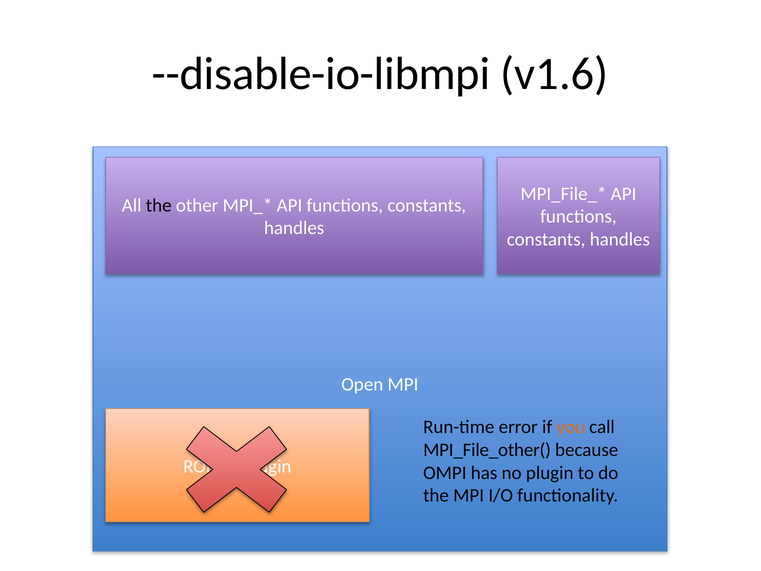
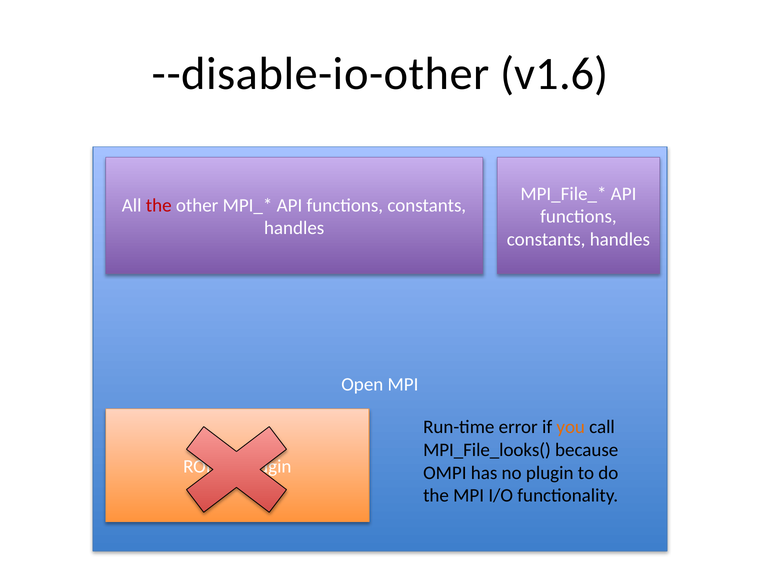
--disable-io-libmpi: --disable-io-libmpi -> --disable-io-other
the at (159, 205) colour: black -> red
MPI_File_other(: MPI_File_other( -> MPI_File_looks(
